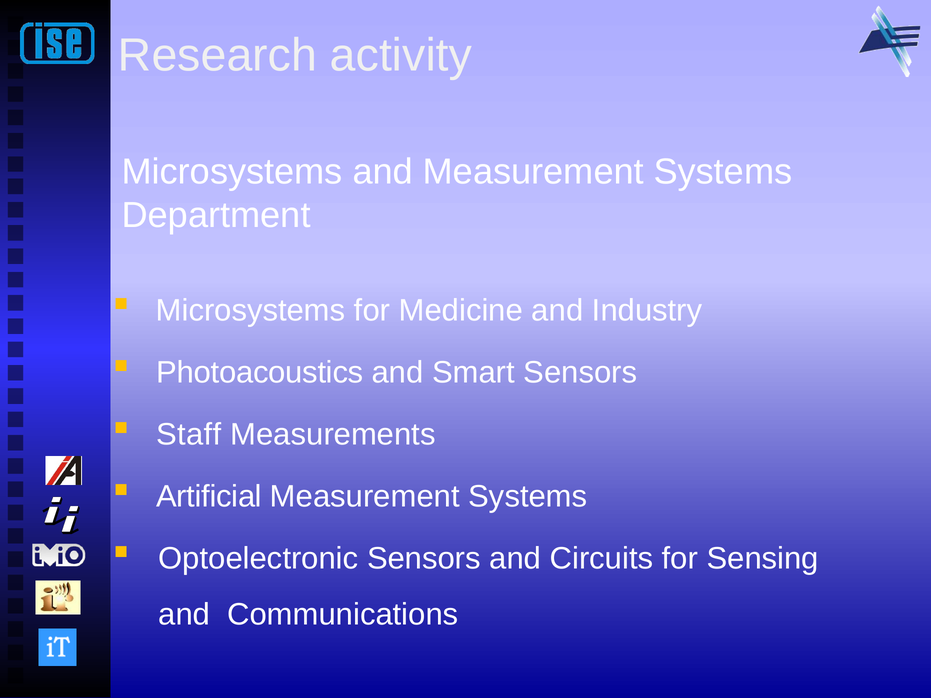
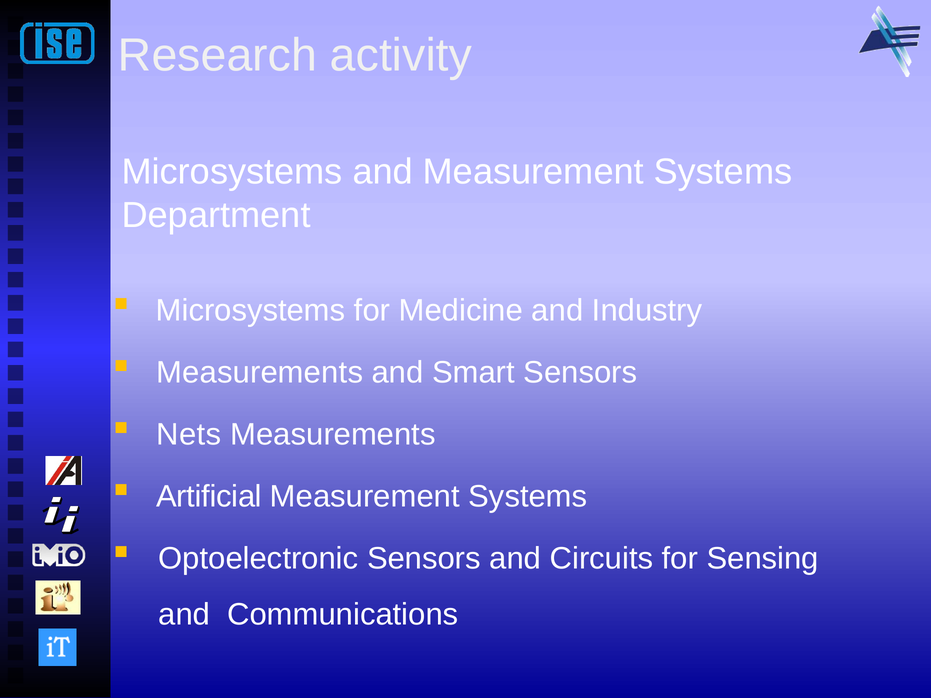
Photoacoustics at (260, 373): Photoacoustics -> Measurements
Staff: Staff -> Nets
